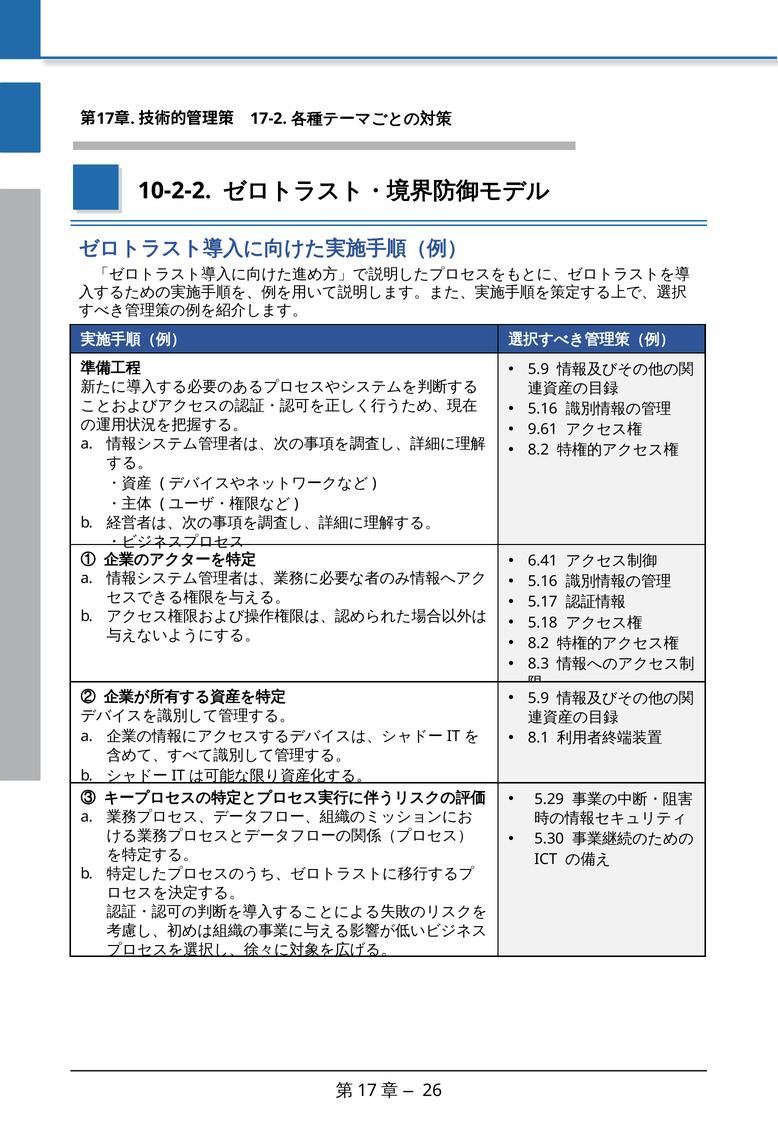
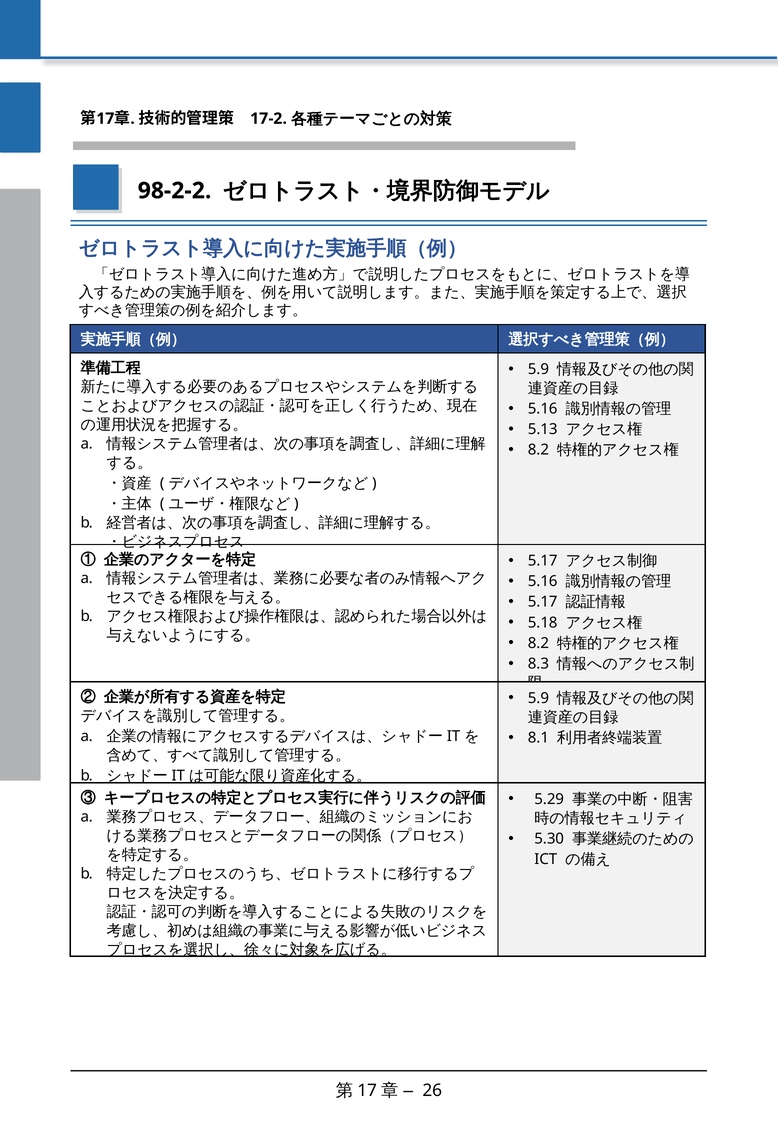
10-2-2: 10-2-2 -> 98-2-2
9.61: 9.61 -> 5.13
6.41 at (543, 561): 6.41 -> 5.17
